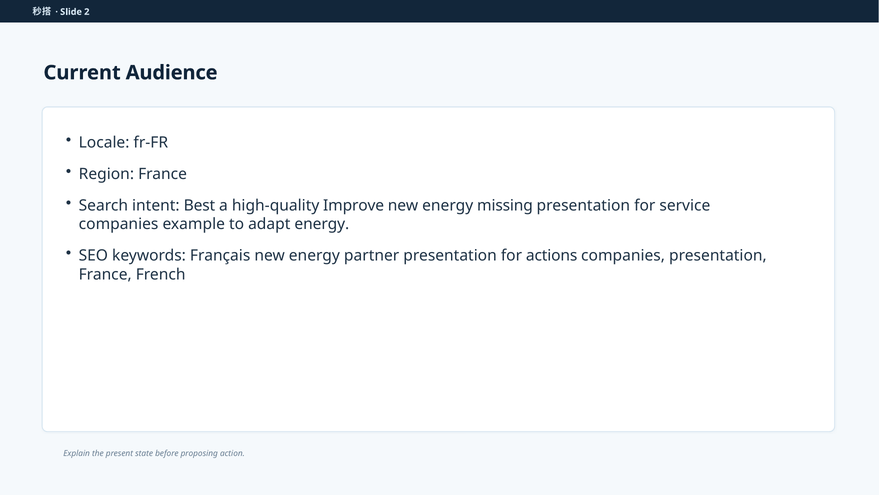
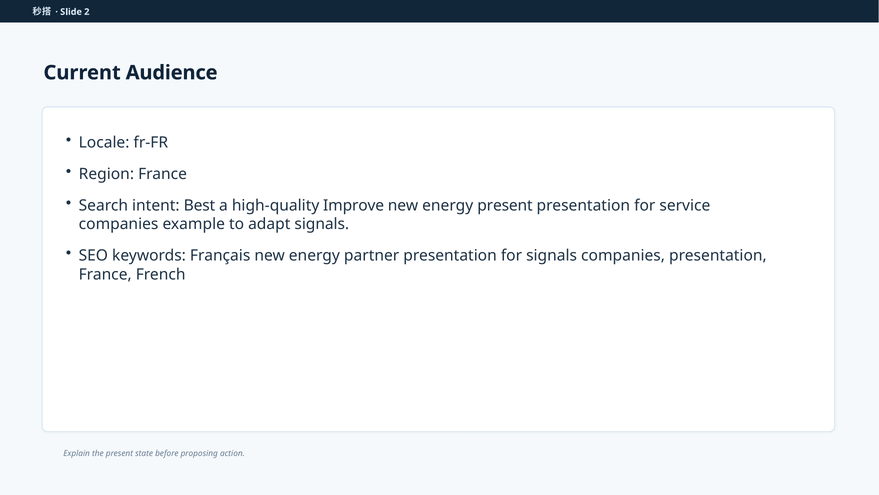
energy missing: missing -> present
adapt energy: energy -> signals
for actions: actions -> signals
